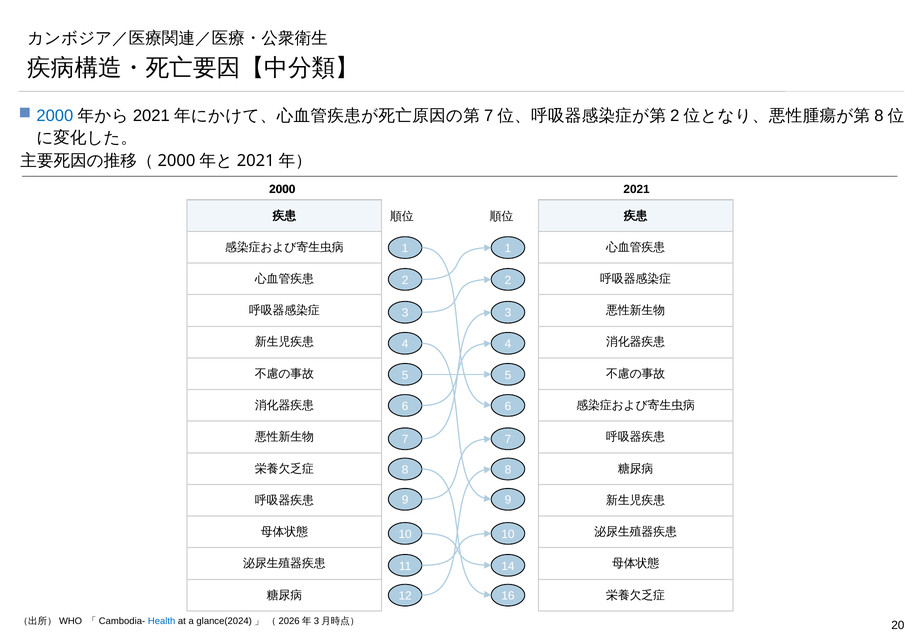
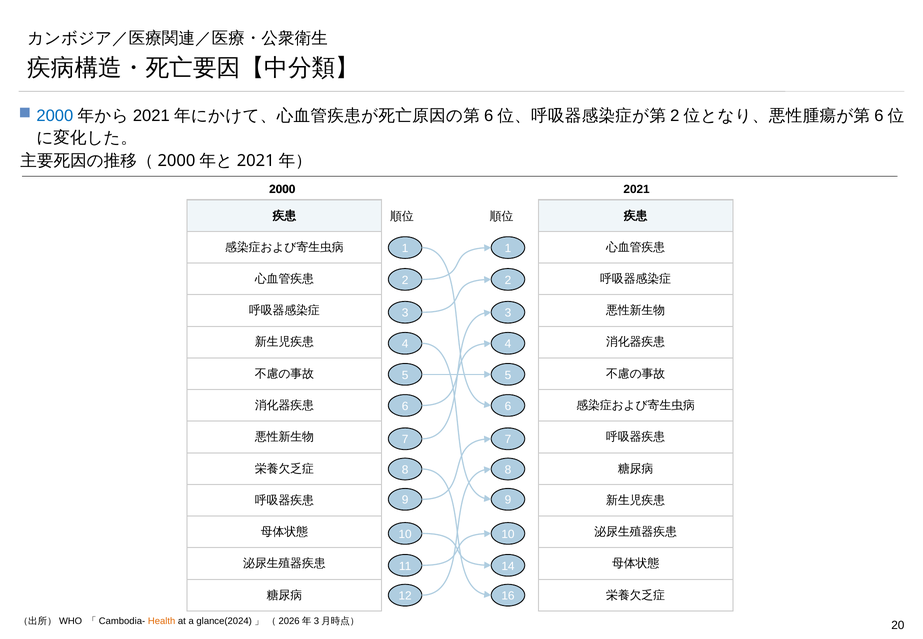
7 at (489, 116): 7 -> 6
8 at (879, 116): 8 -> 6
Health colour: blue -> orange
